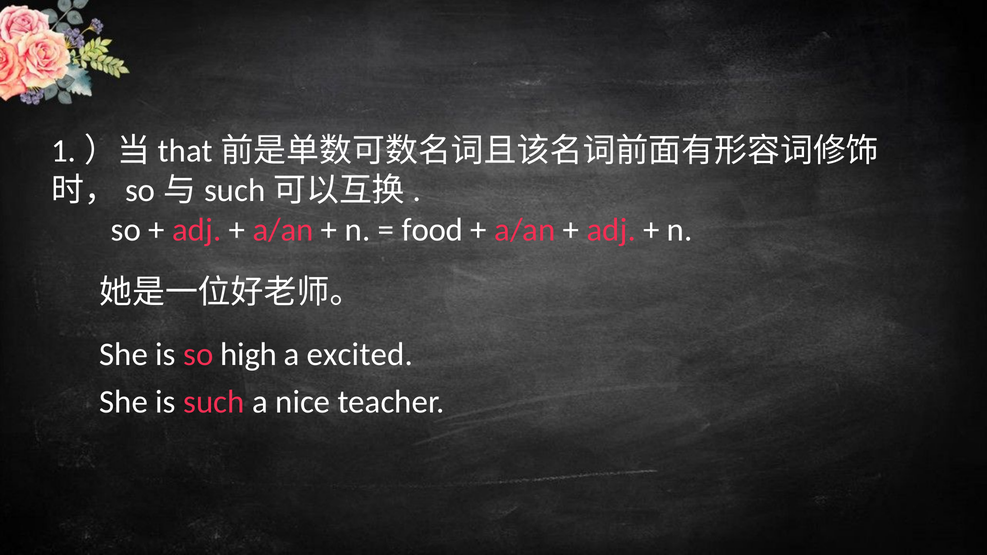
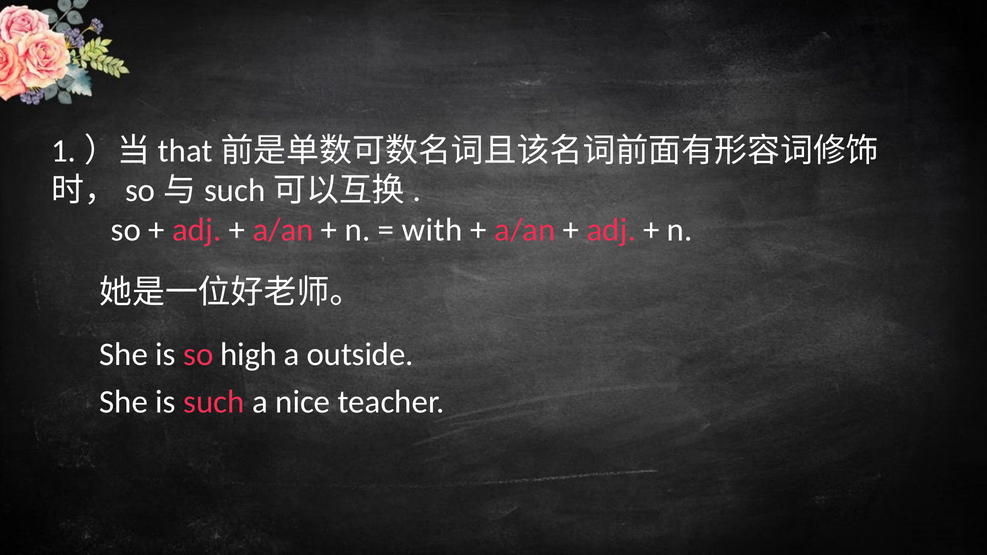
food: food -> with
excited: excited -> outside
